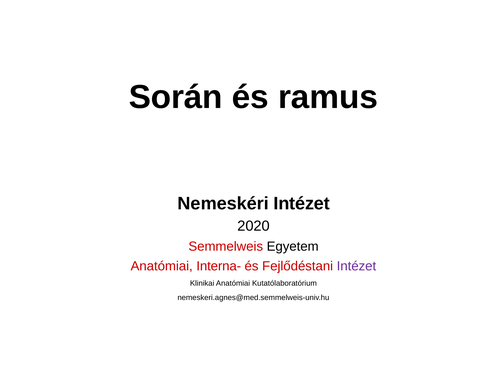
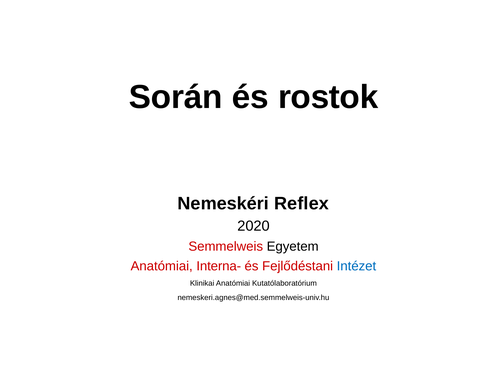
ramus: ramus -> rostok
Nemeskéri Intézet: Intézet -> Reflex
Intézet at (356, 266) colour: purple -> blue
